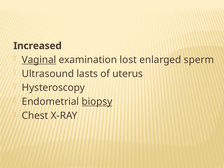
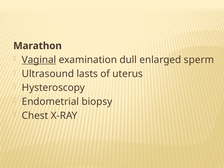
Increased: Increased -> Marathon
lost: lost -> dull
biopsy underline: present -> none
